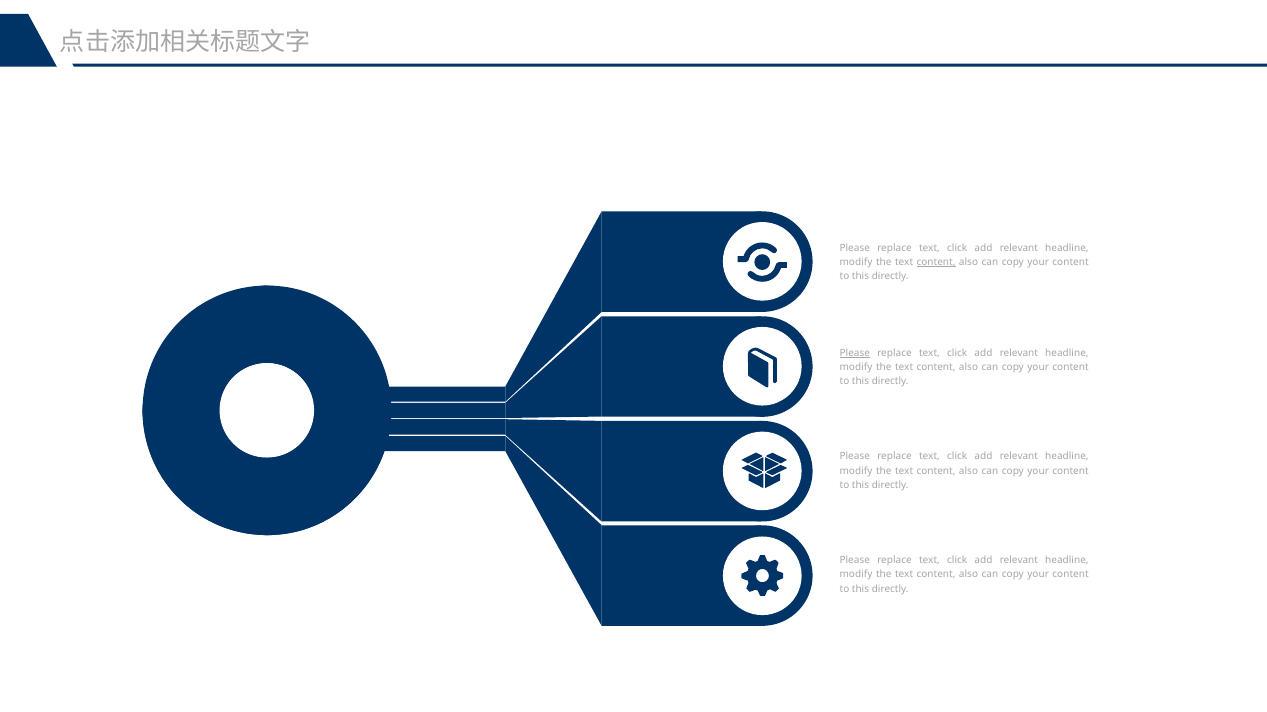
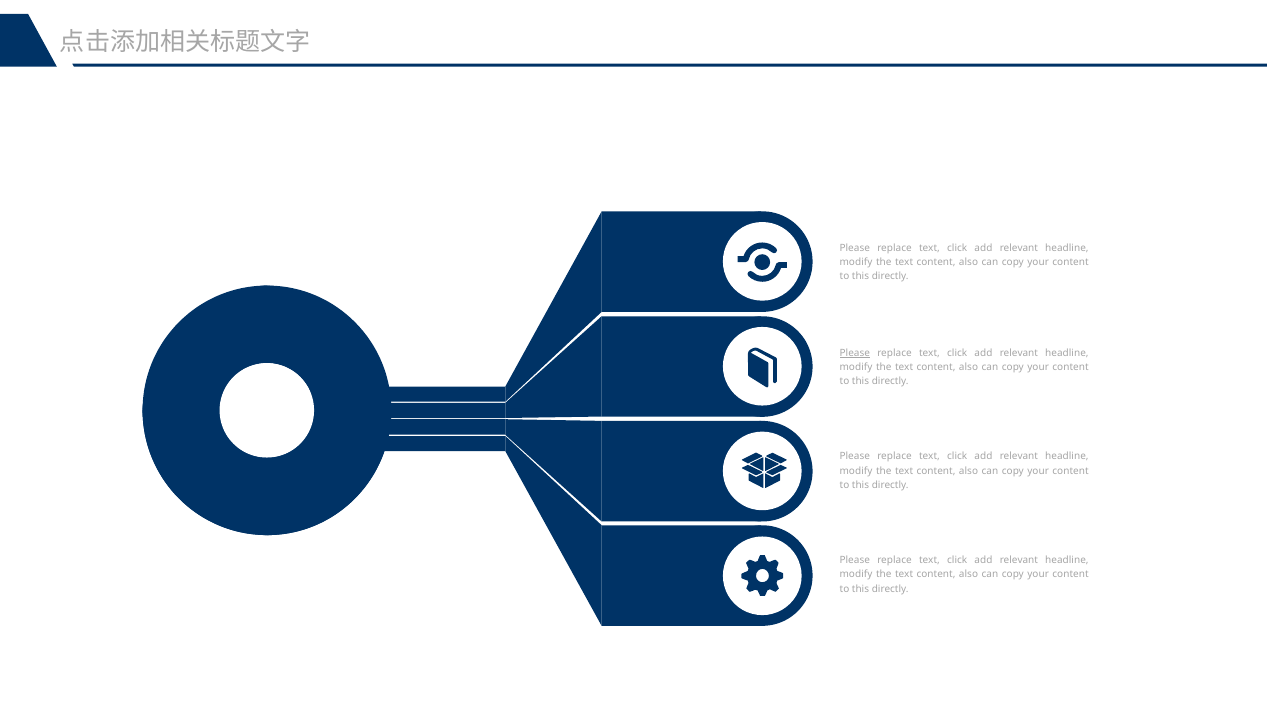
content at (936, 262) underline: present -> none
